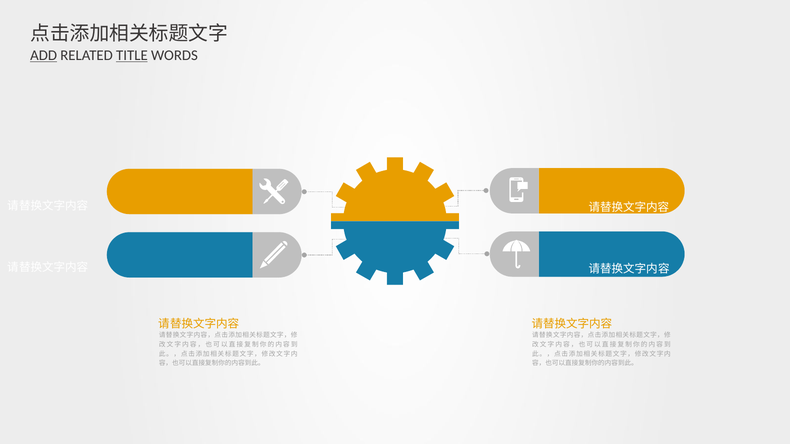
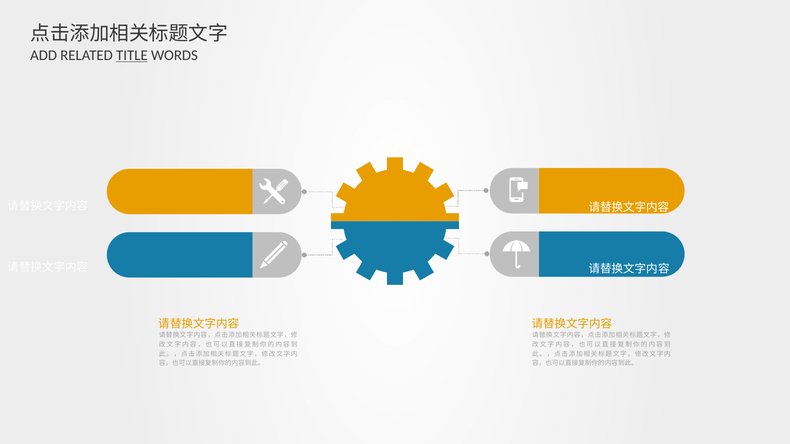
ADD underline: present -> none
